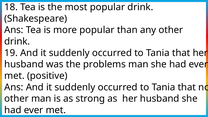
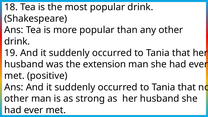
problems: problems -> extension
